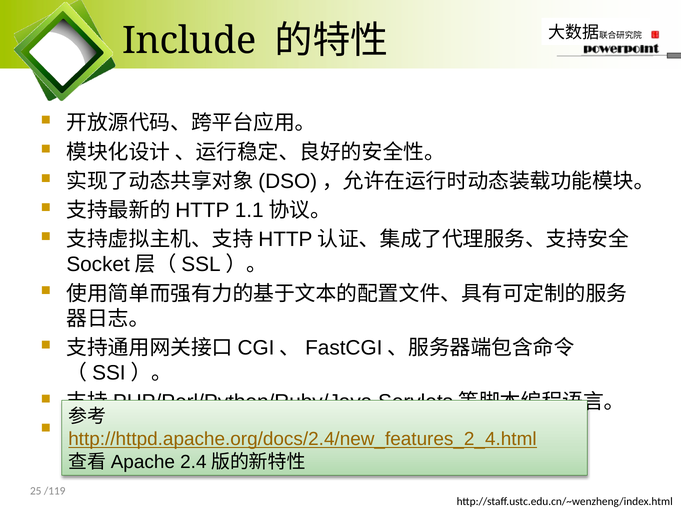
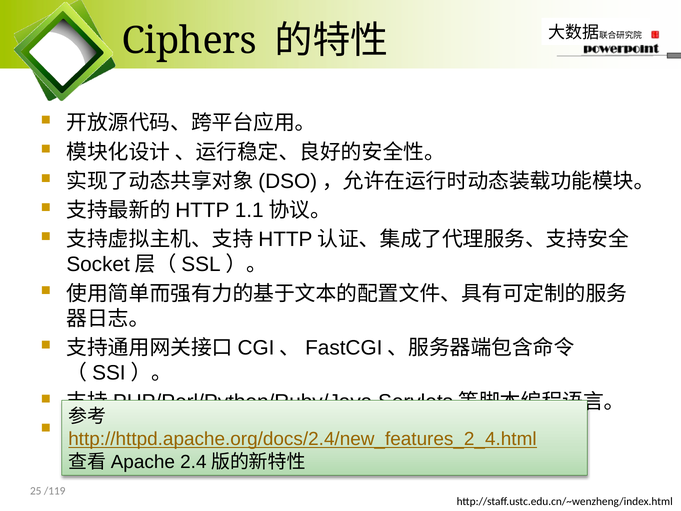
Include: Include -> Ciphers
